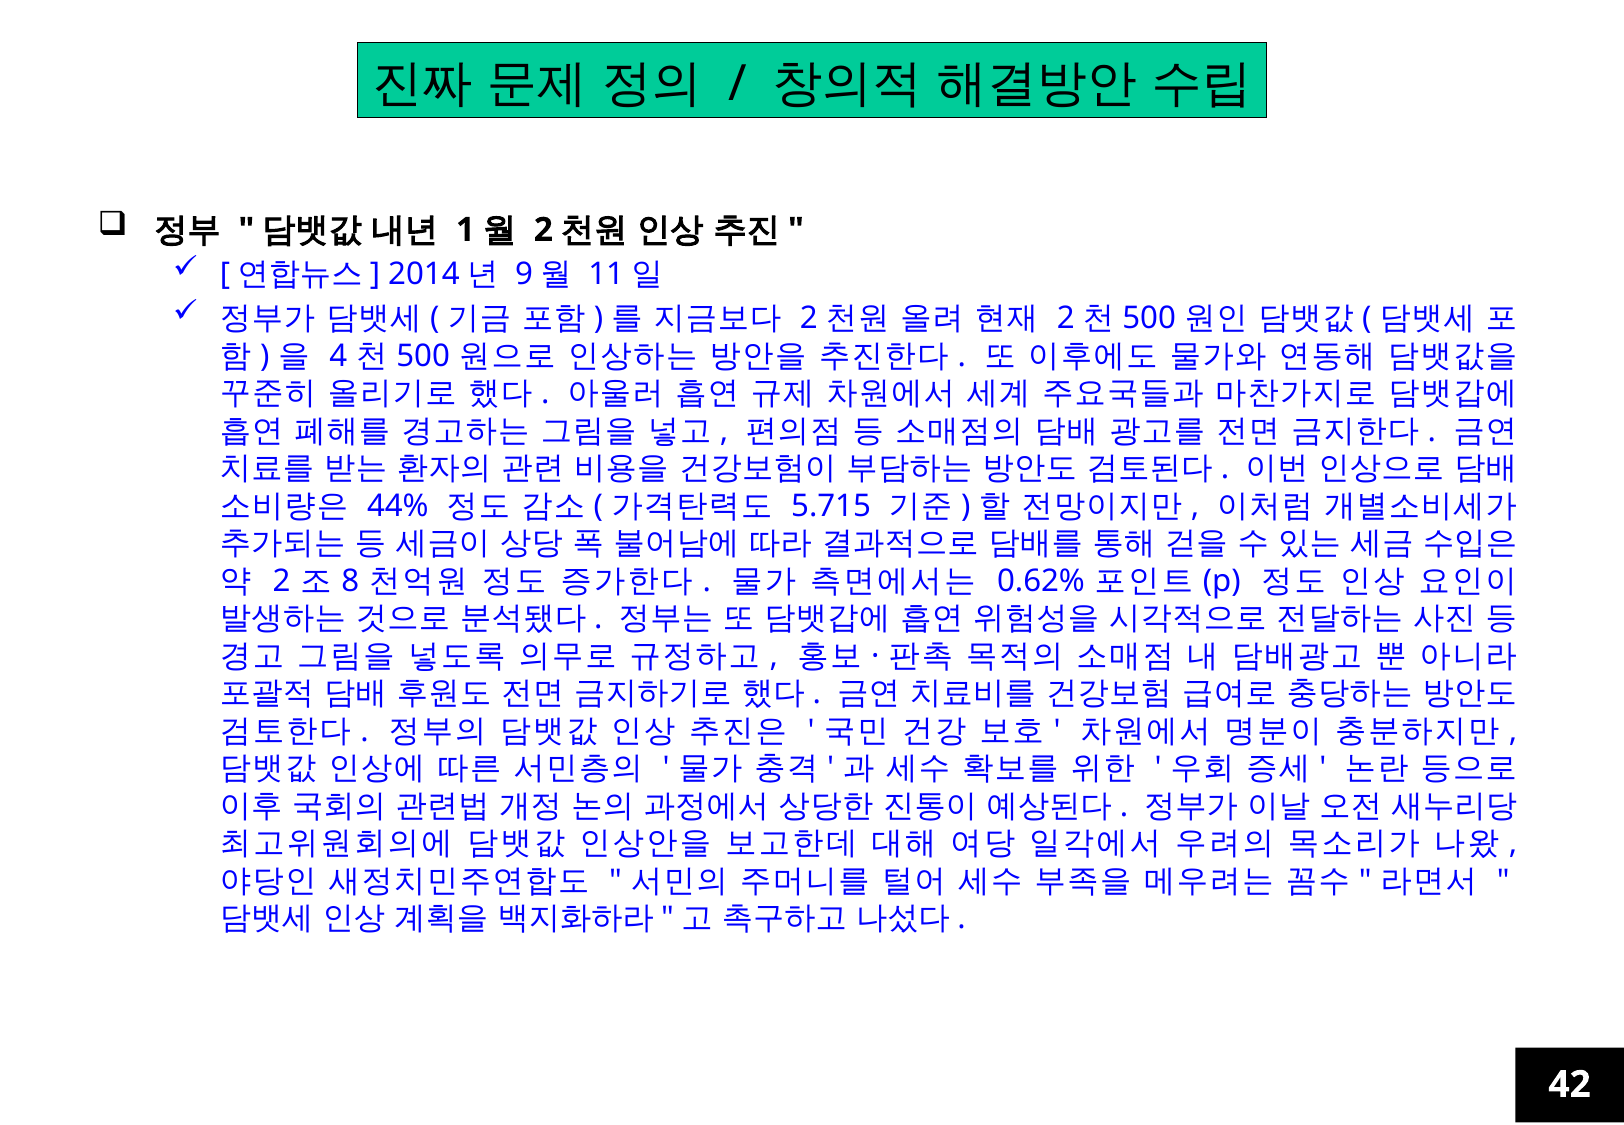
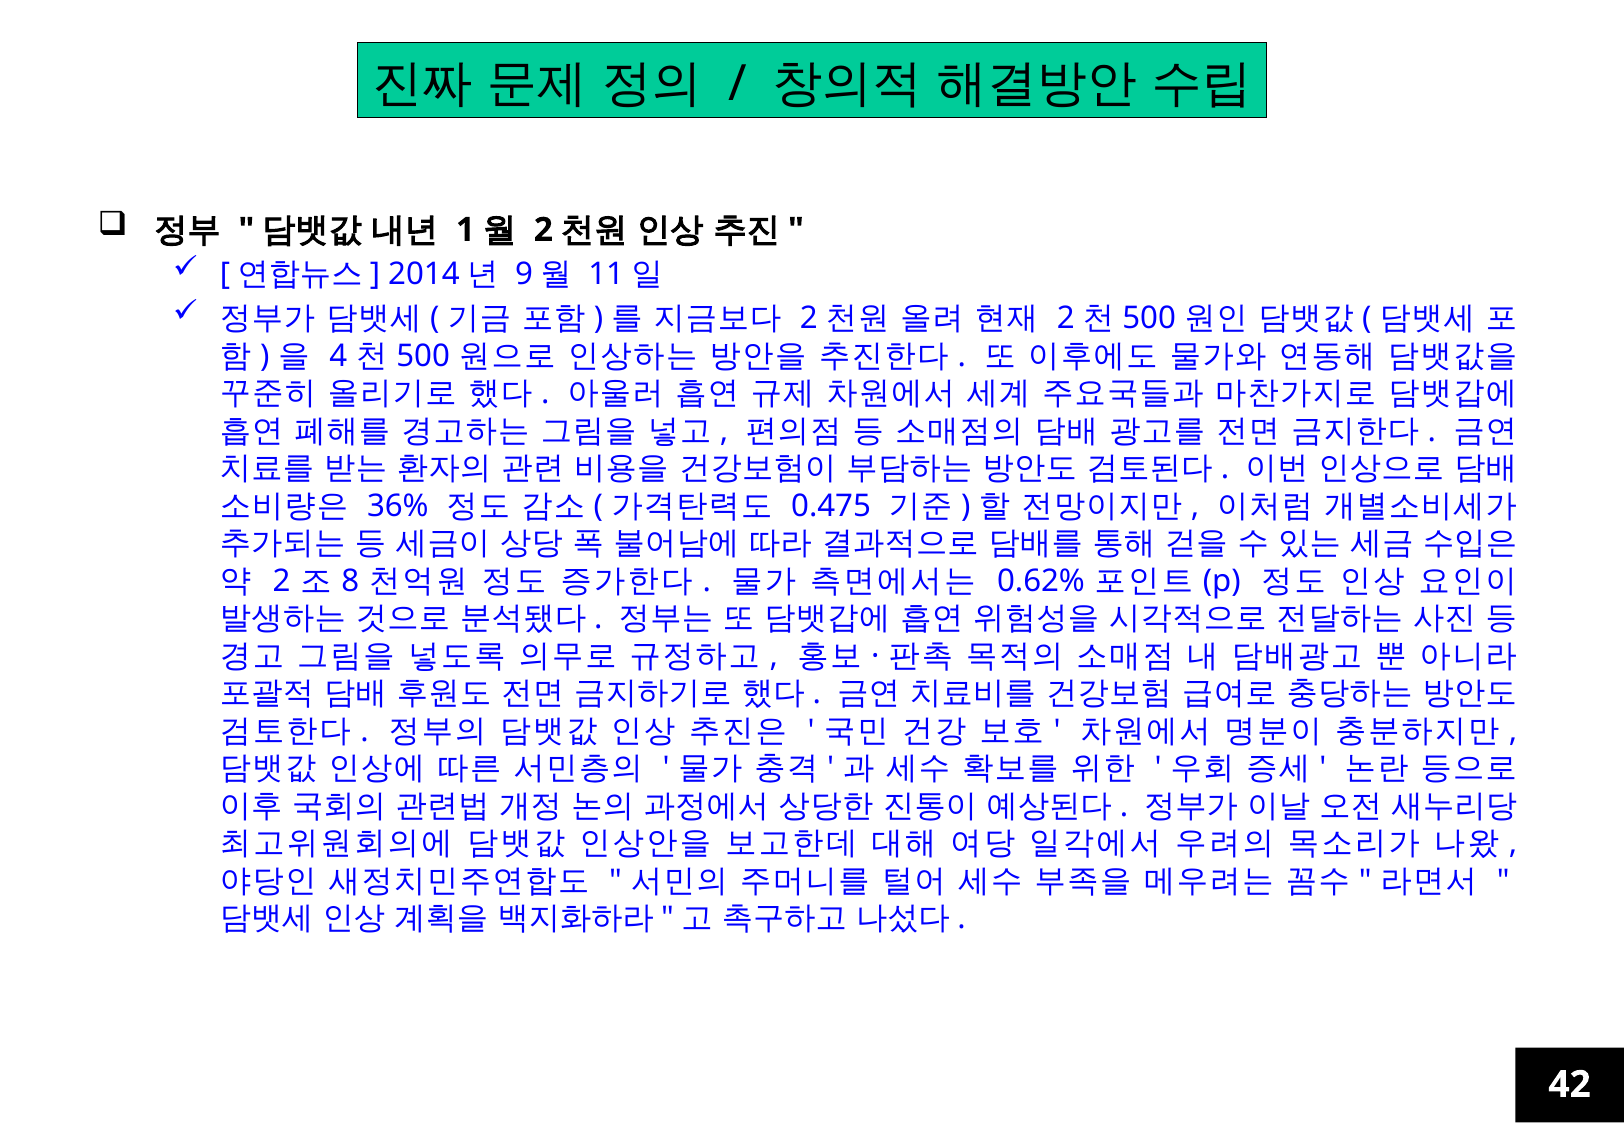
44%: 44% -> 36%
5.715: 5.715 -> 0.475
